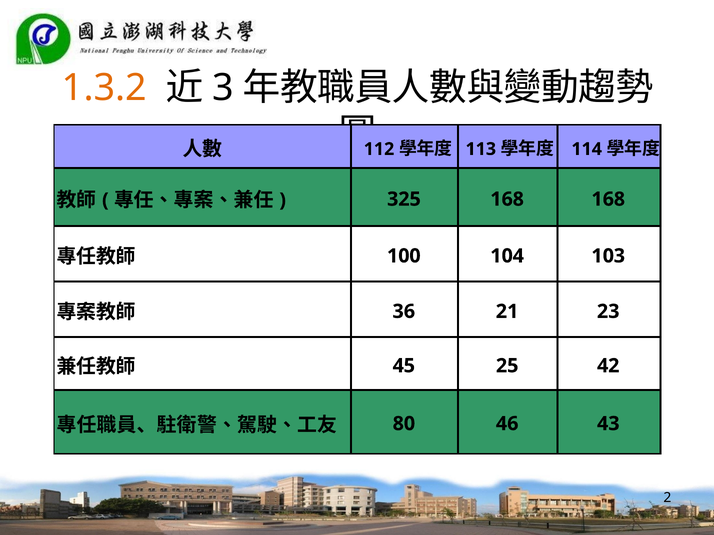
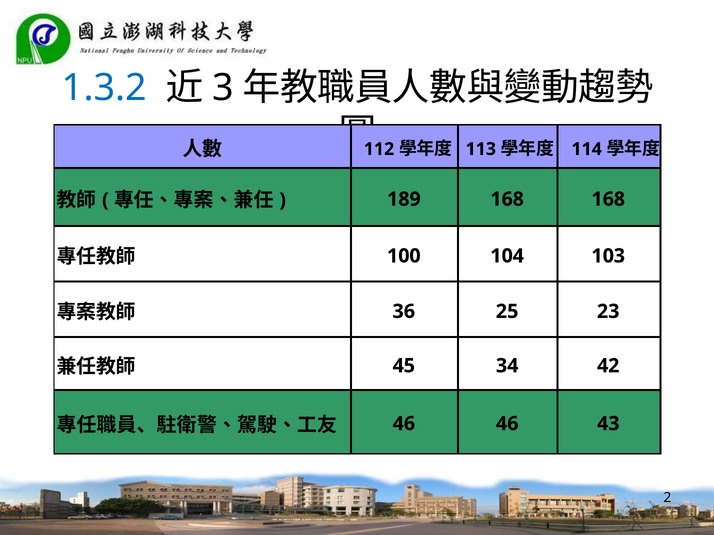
1.3.2 colour: orange -> blue
325: 325 -> 189
21: 21 -> 25
25: 25 -> 34
80 at (404, 424): 80 -> 46
